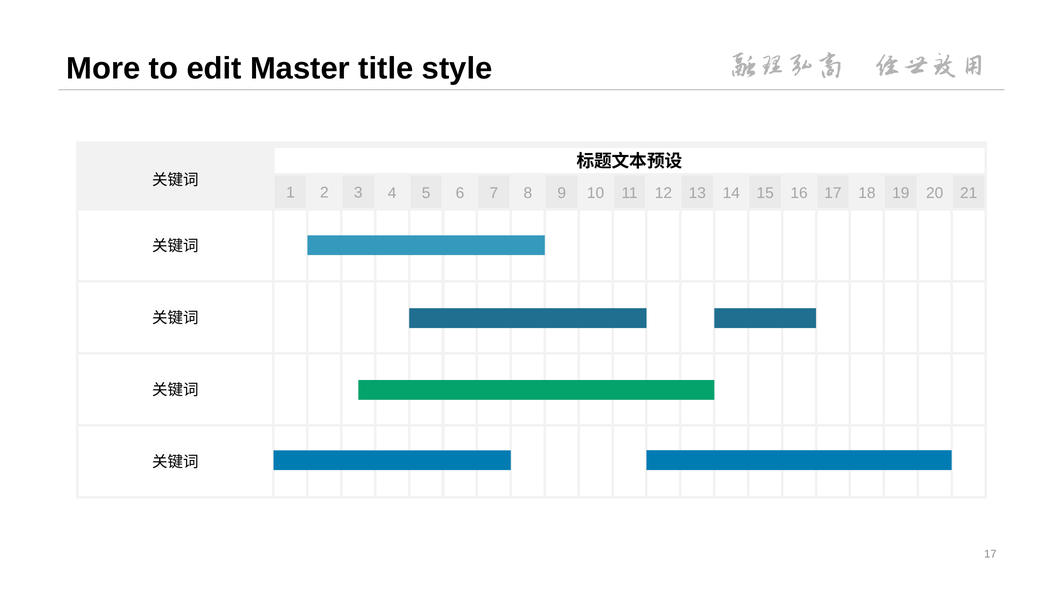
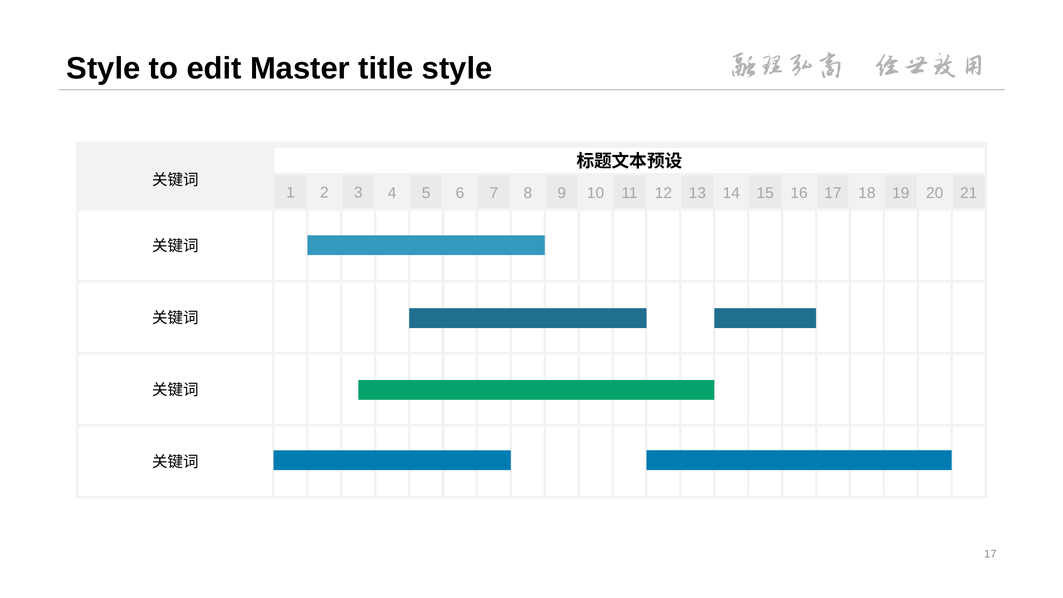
More at (103, 69): More -> Style
